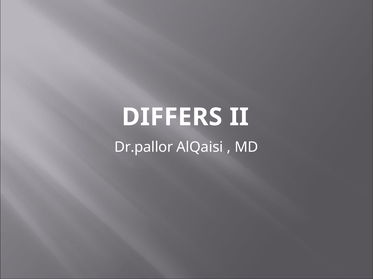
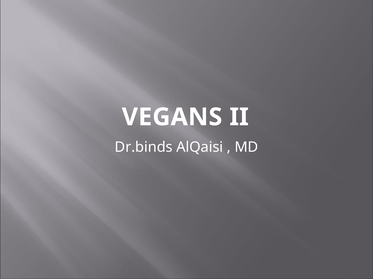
DIFFERS: DIFFERS -> VEGANS
Dr.pallor: Dr.pallor -> Dr.binds
